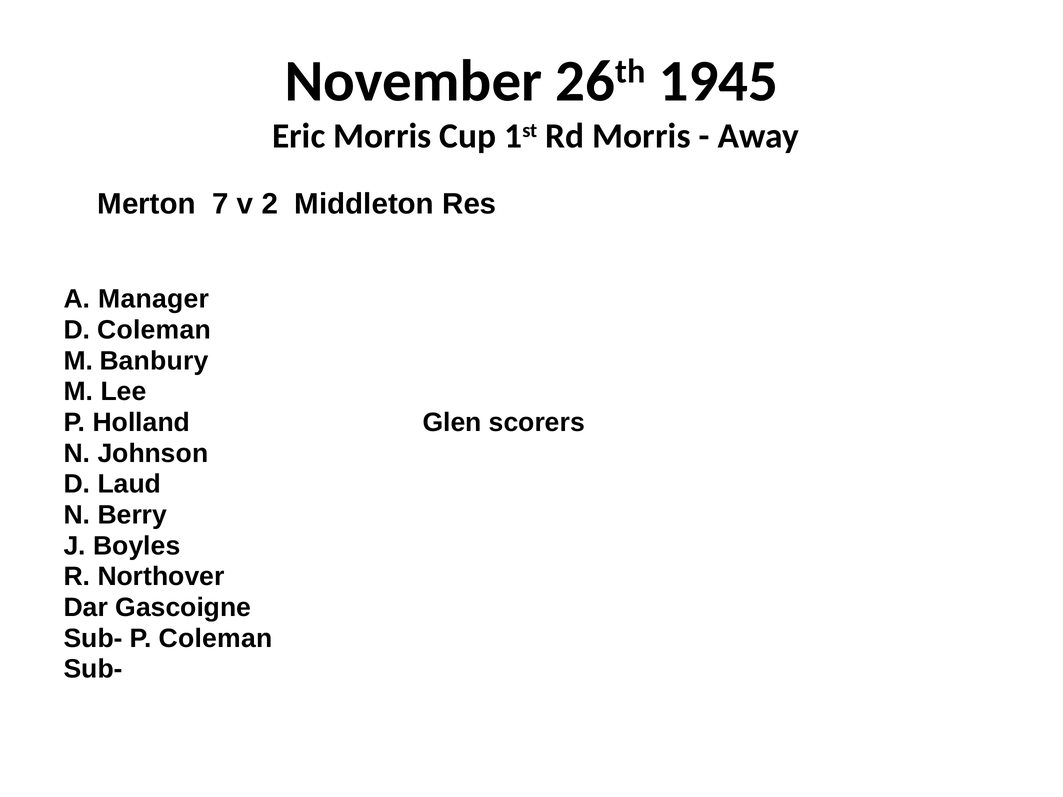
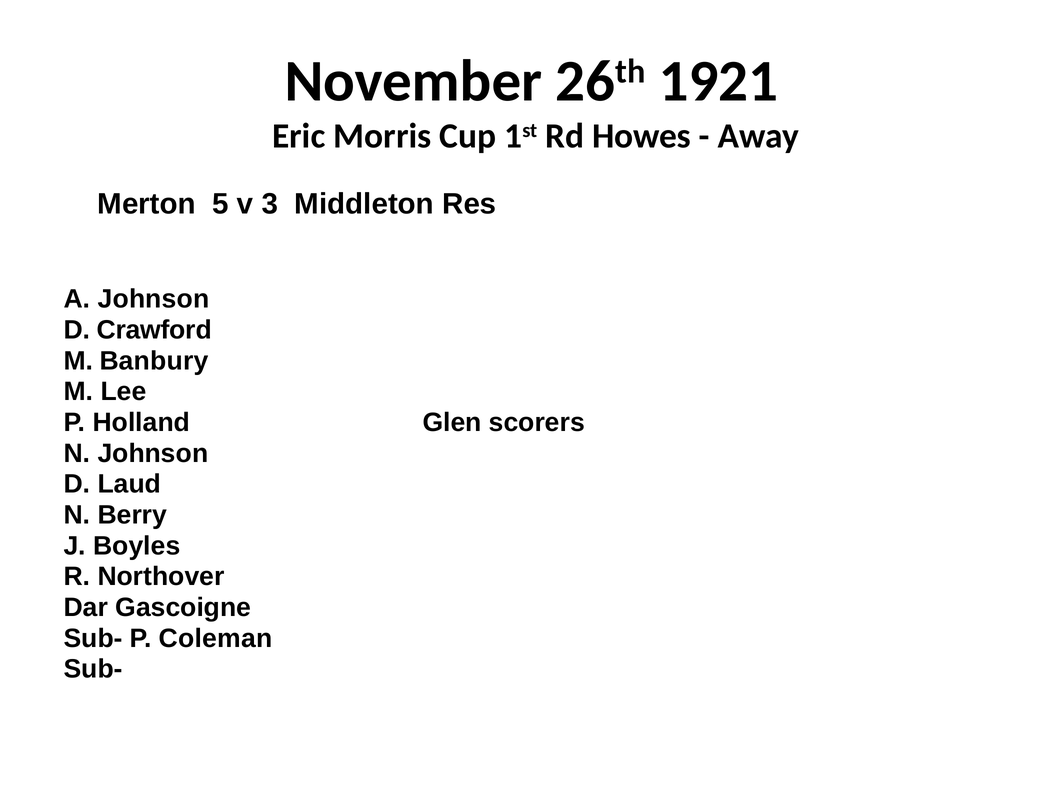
1945: 1945 -> 1921
Rd Morris: Morris -> Howes
7: 7 -> 5
2: 2 -> 3
A Manager: Manager -> Johnson
D Coleman: Coleman -> Crawford
